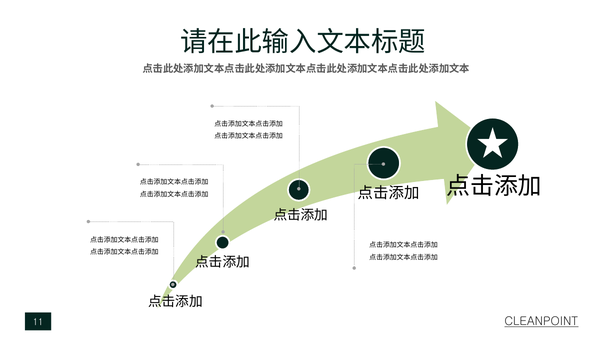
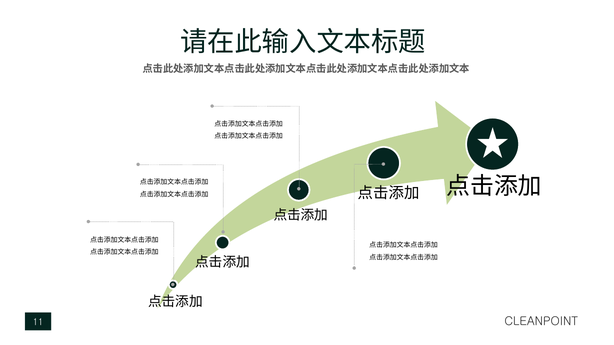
CLEANPOINT underline: present -> none
